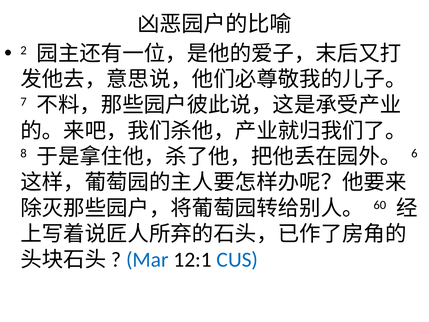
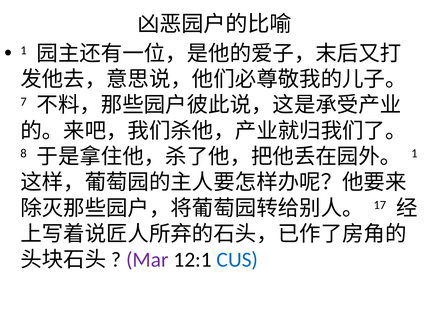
2 at (24, 50): 2 -> 1
6 at (414, 153): 6 -> 1
60: 60 -> 17
Mar colour: blue -> purple
